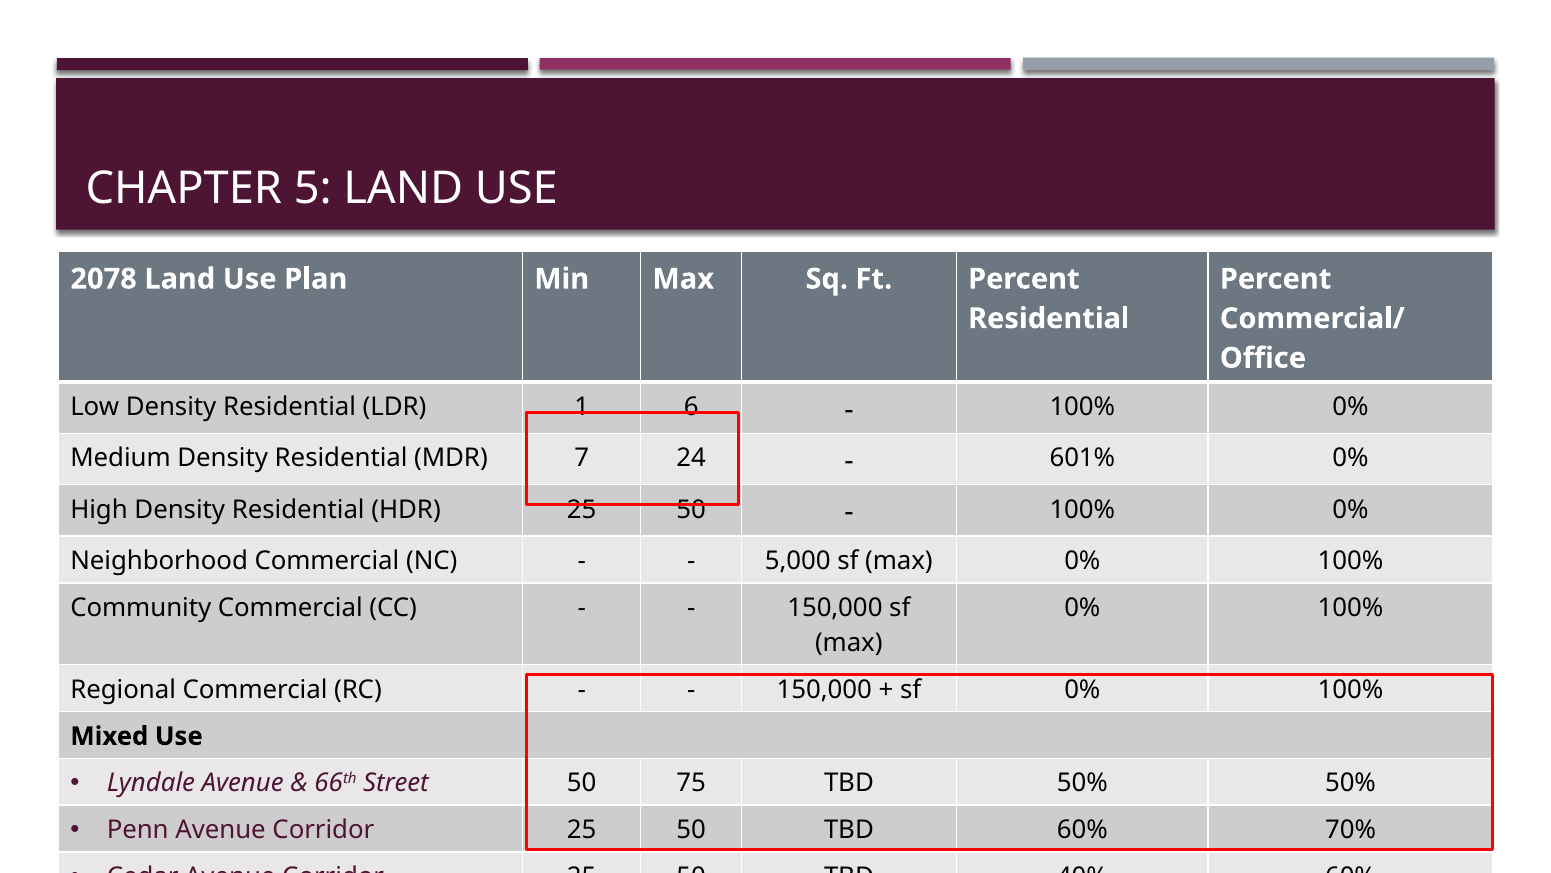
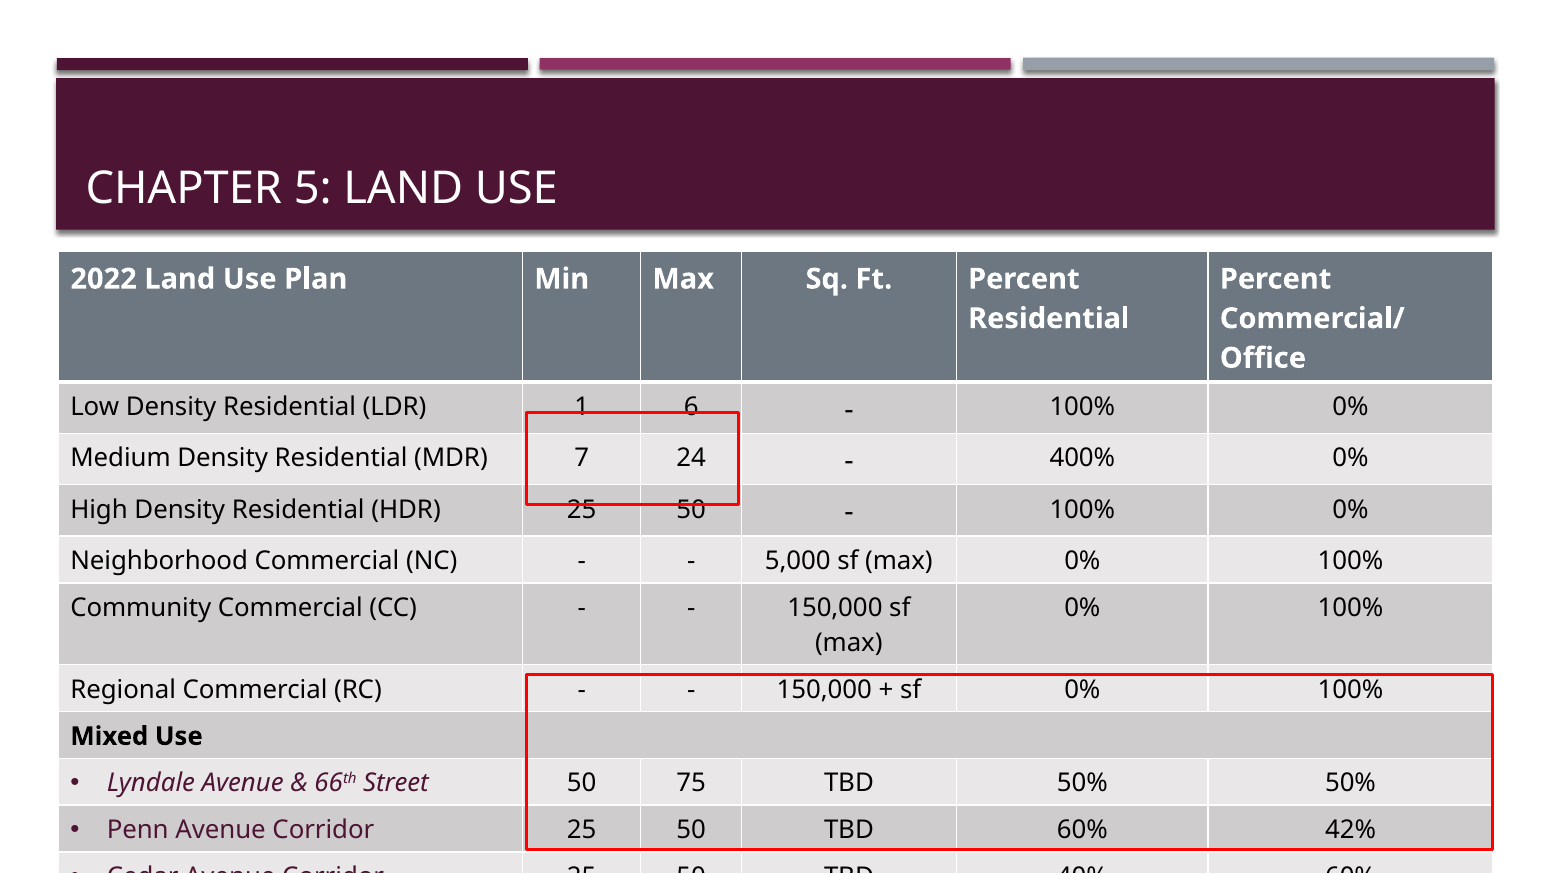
2078: 2078 -> 2022
601%: 601% -> 400%
60% 70%: 70% -> 42%
